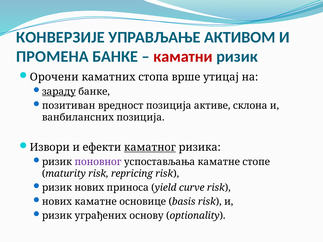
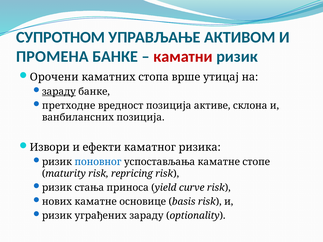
КОНВЕРЗИЈЕ: КОНВЕРЗИЈЕ -> СУПРОТНОМ
позитиван: позитиван -> претходне
каматног underline: present -> none
поновног colour: purple -> blue
ризик нових: нових -> стања
уграђених основу: основу -> зараду
